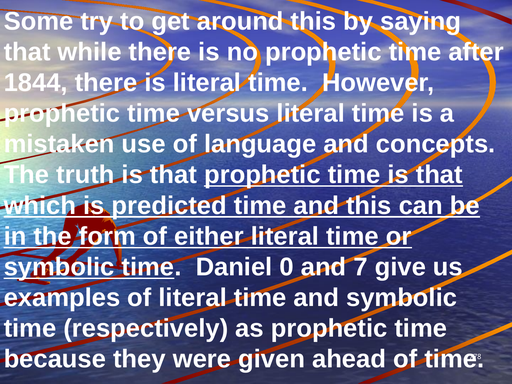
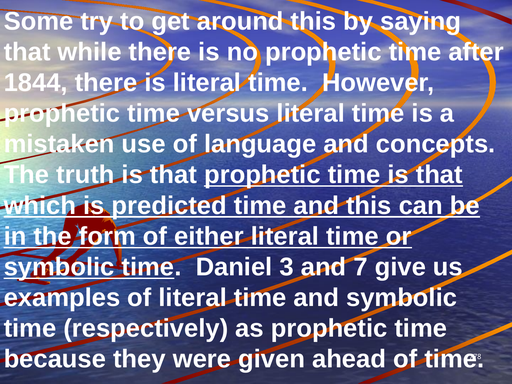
0: 0 -> 3
